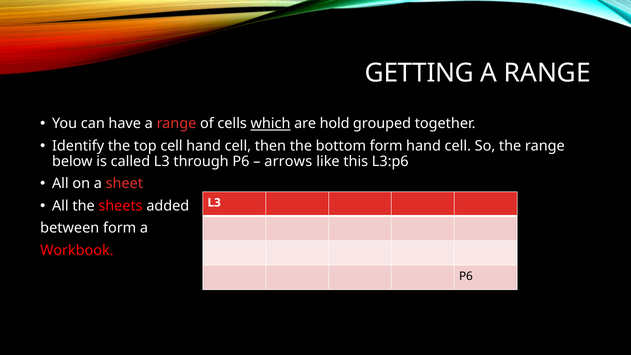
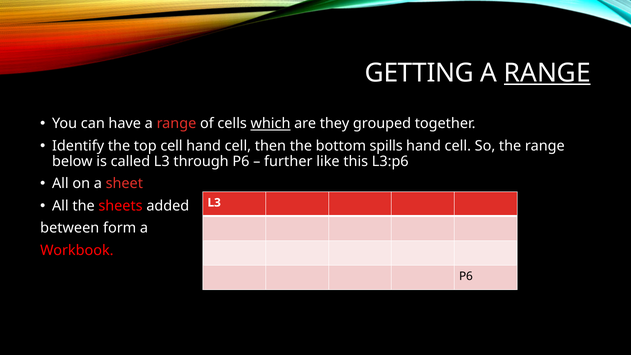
RANGE at (547, 73) underline: none -> present
hold: hold -> they
bottom form: form -> spills
arrows: arrows -> further
